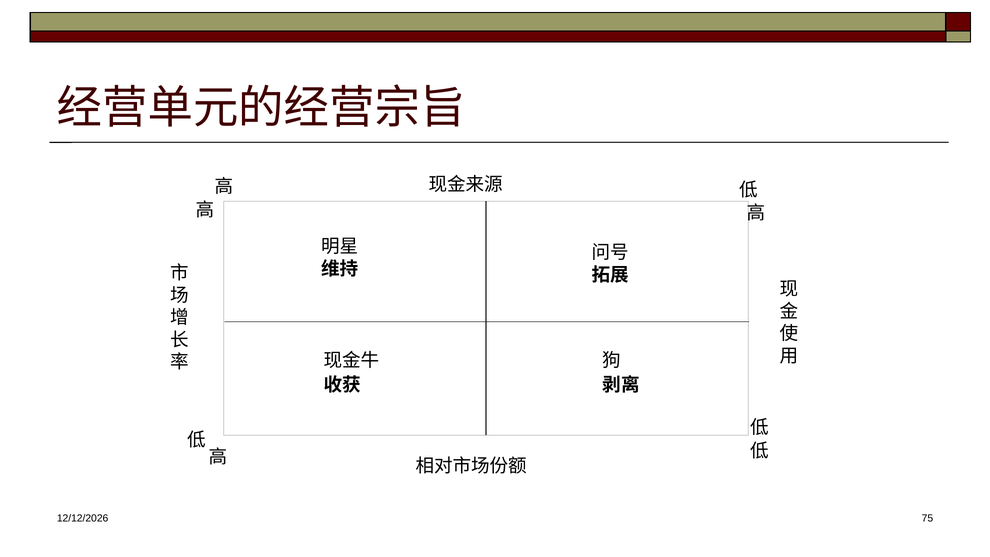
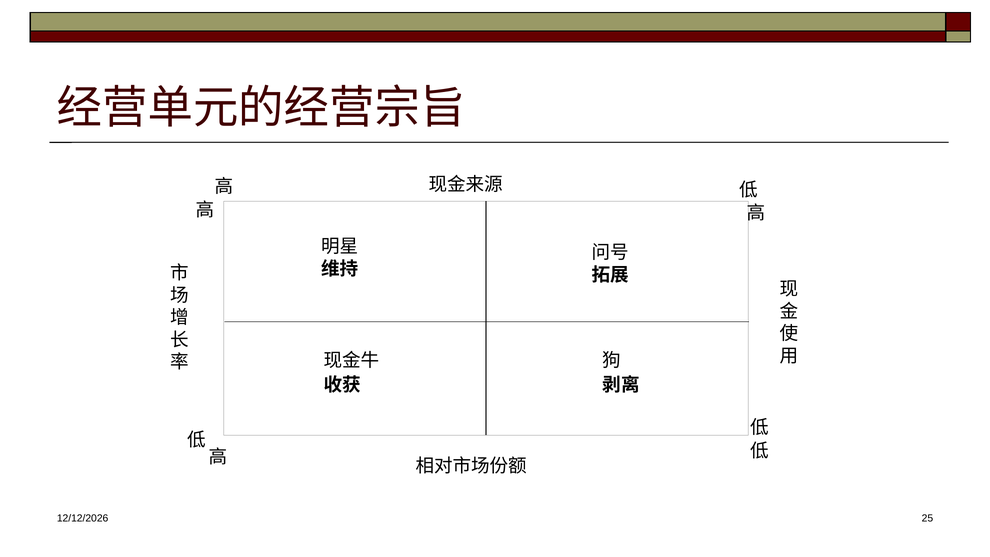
75: 75 -> 25
